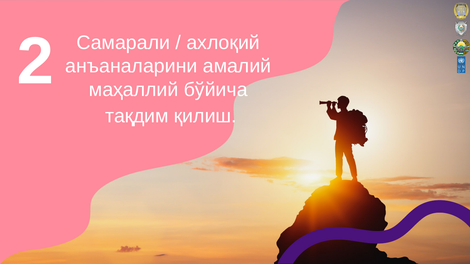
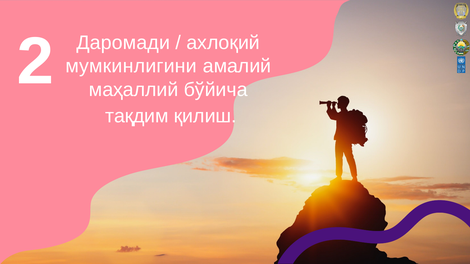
Самарали: Самарали -> Даромади
анъаналарини: анъаналарини -> мумкинлигини
